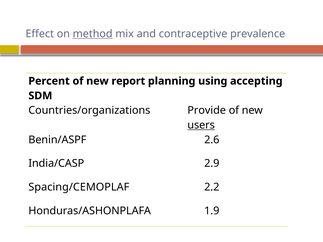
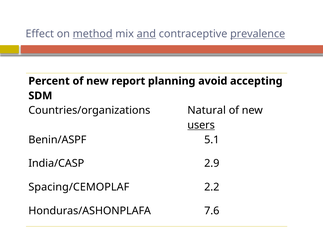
and underline: none -> present
prevalence underline: none -> present
using: using -> avoid
Provide: Provide -> Natural
2.6: 2.6 -> 5.1
1.9: 1.9 -> 7.6
